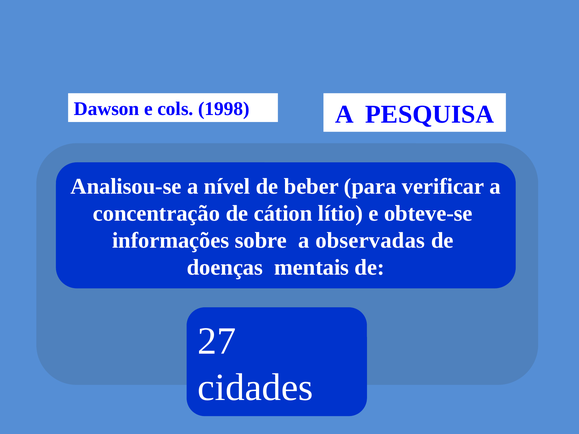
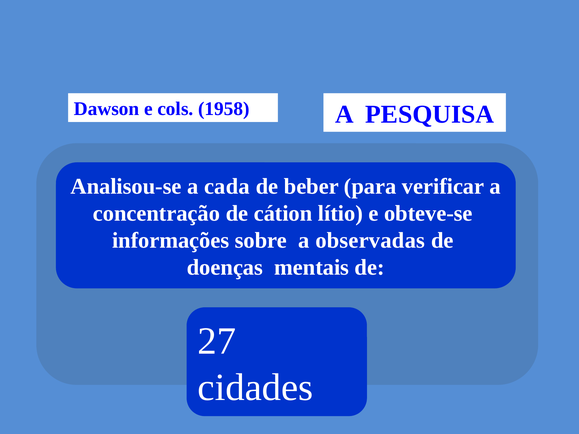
1998: 1998 -> 1958
nível: nível -> cada
